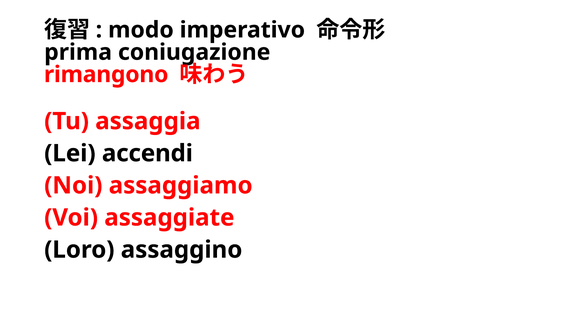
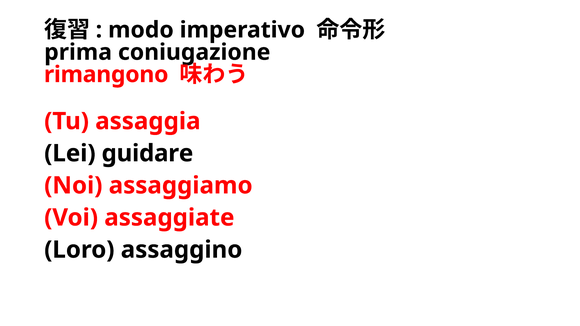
accendi: accendi -> guidare
